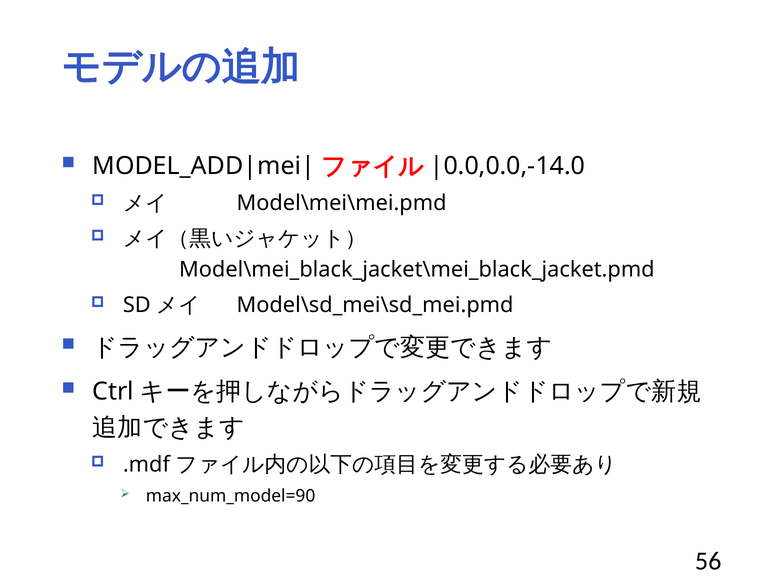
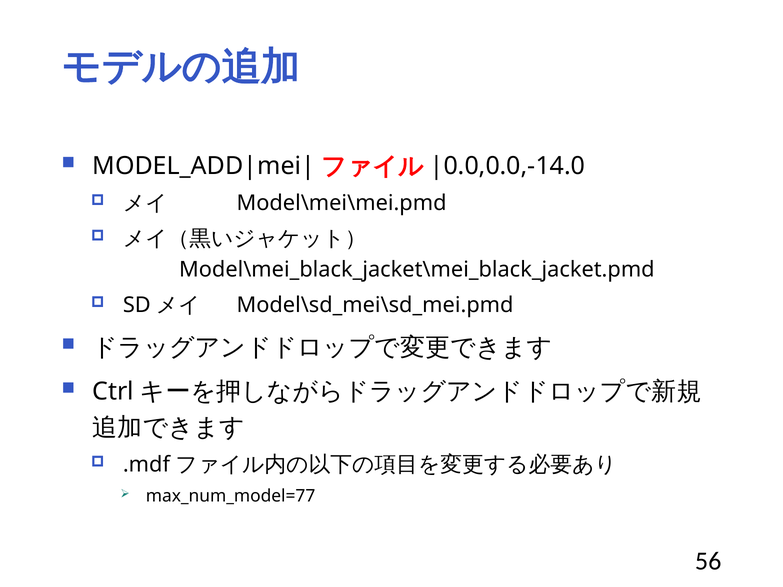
max_num_model=90: max_num_model=90 -> max_num_model=77
